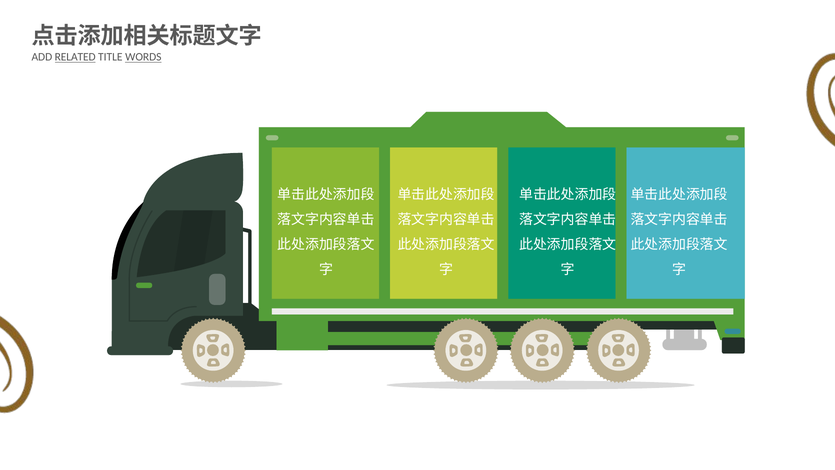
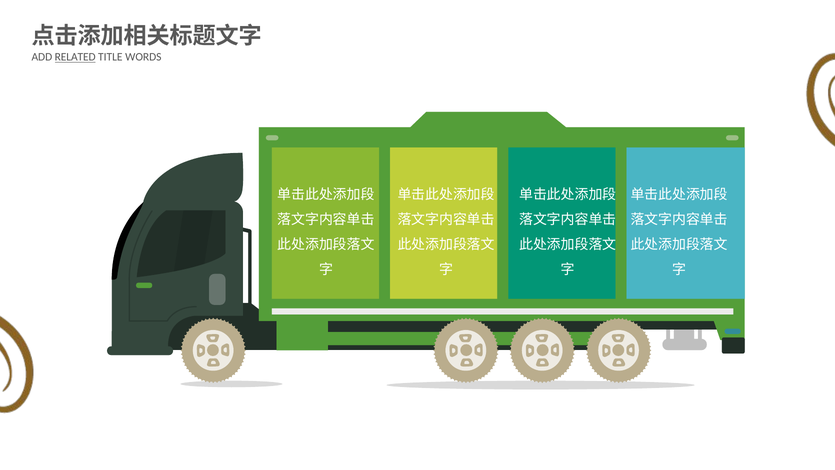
WORDS underline: present -> none
